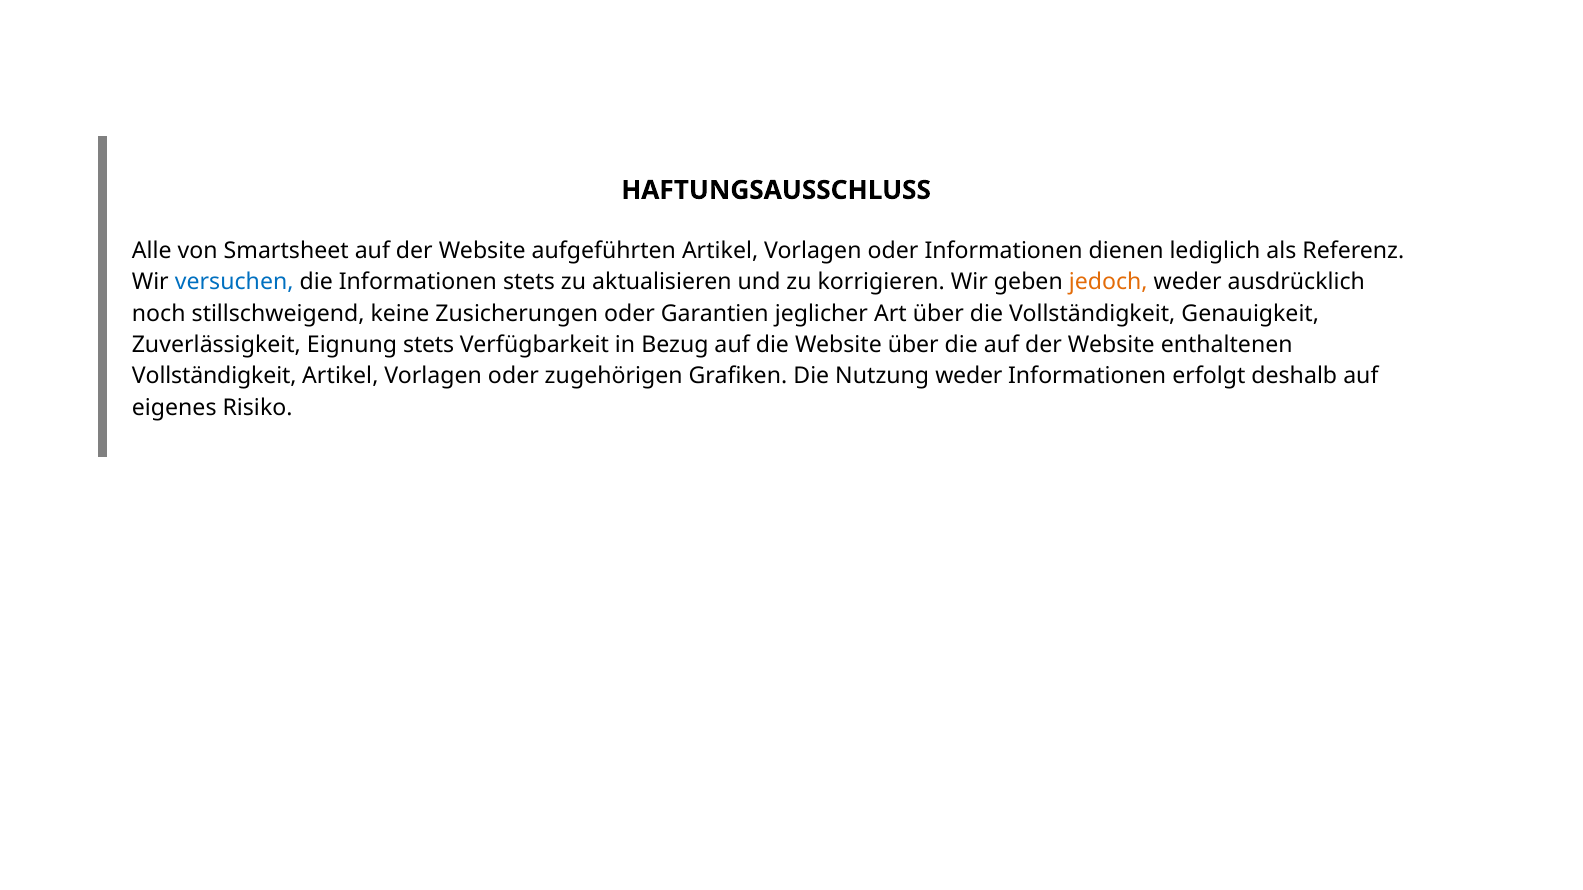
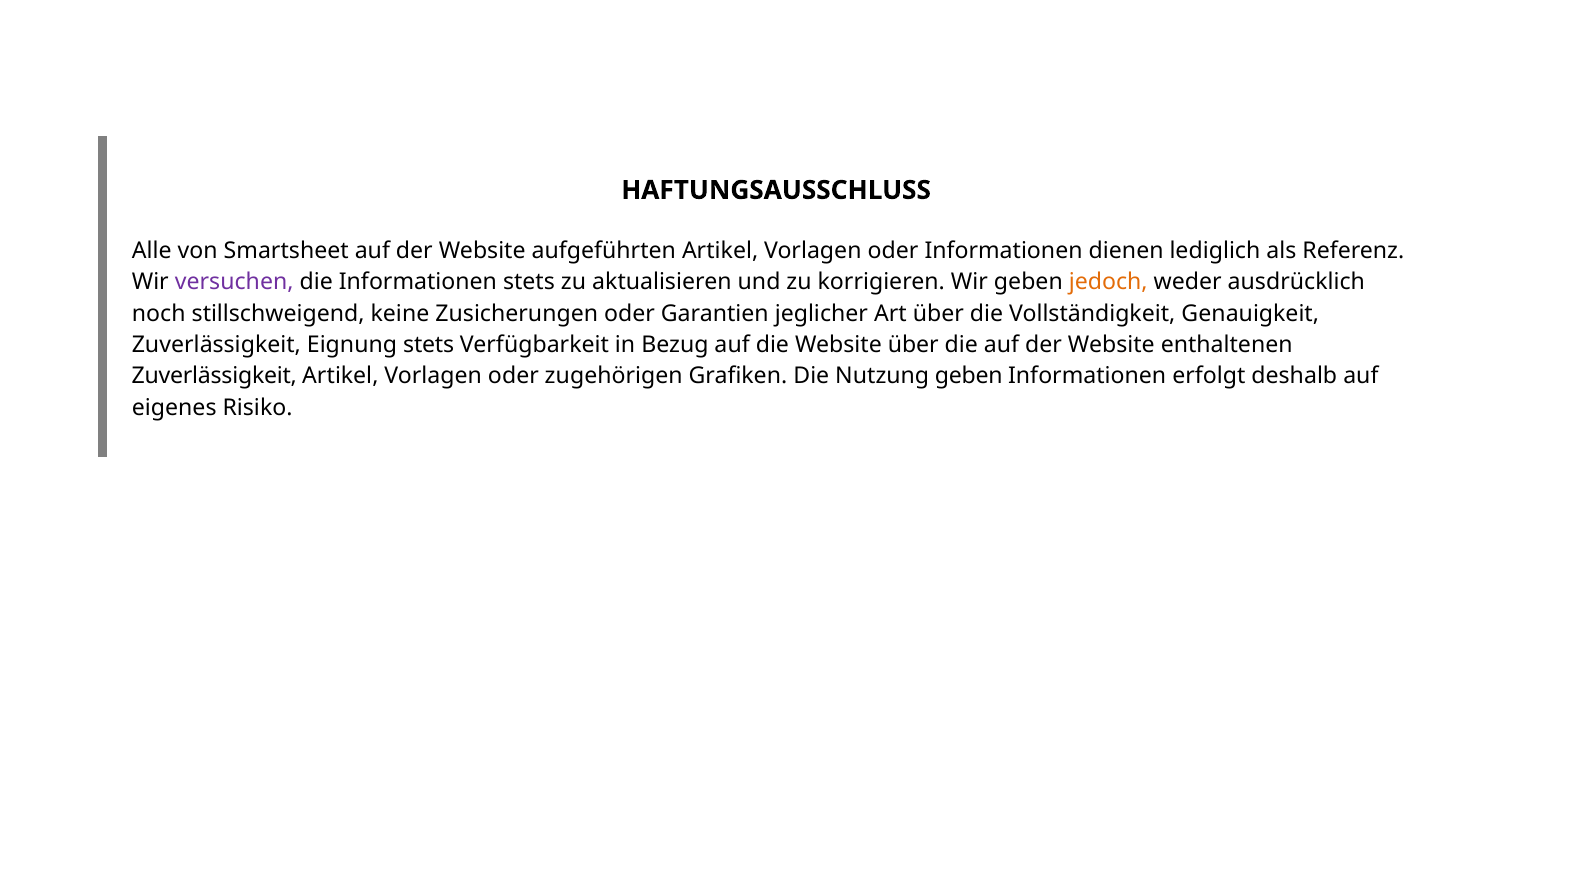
versuchen colour: blue -> purple
Vollständigkeit at (214, 377): Vollständigkeit -> Zuverlässigkeit
Nutzung weder: weder -> geben
